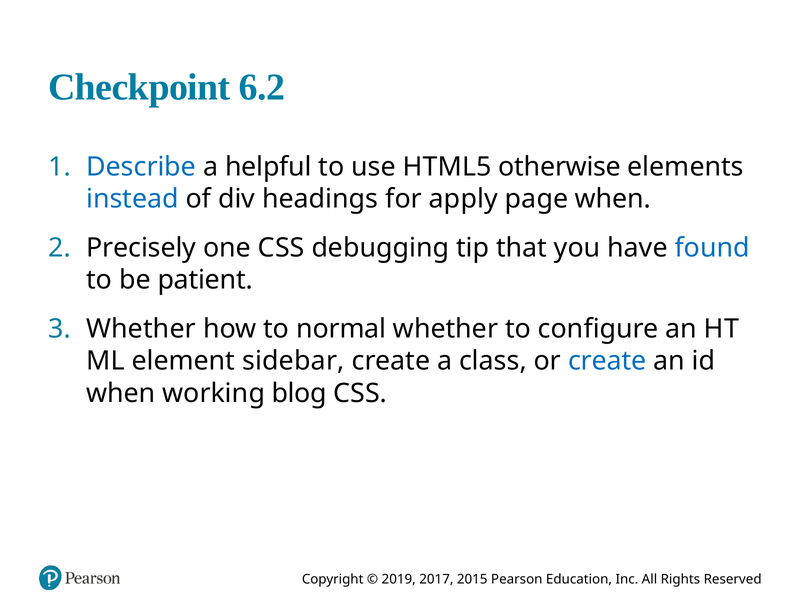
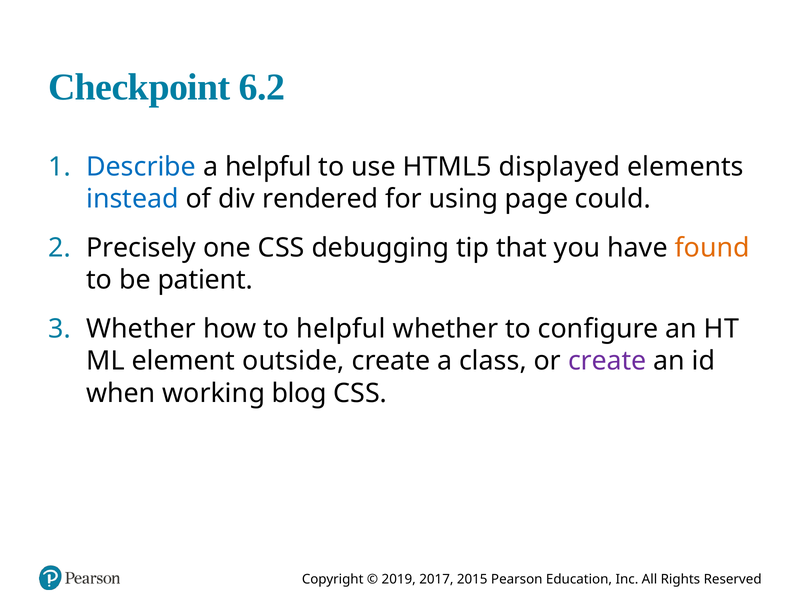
otherwise: otherwise -> displayed
headings: headings -> rendered
apply: apply -> using
page when: when -> could
found colour: blue -> orange
to normal: normal -> helpful
sidebar: sidebar -> outside
create at (607, 361) colour: blue -> purple
